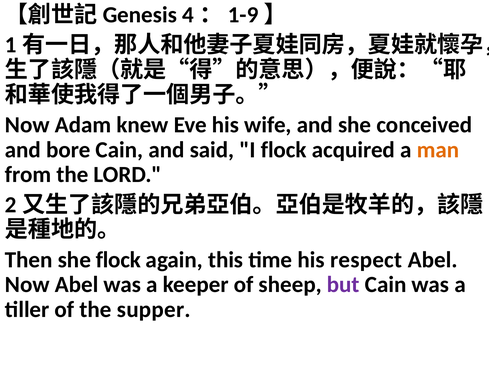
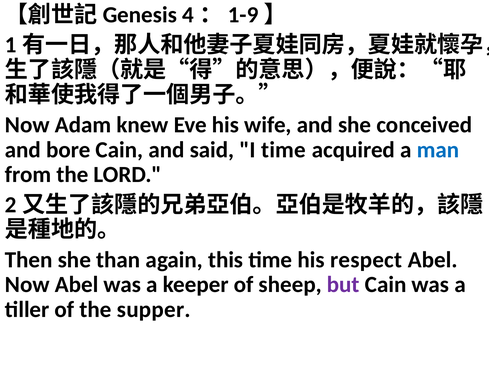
I flock: flock -> time
man colour: orange -> blue
she flock: flock -> than
